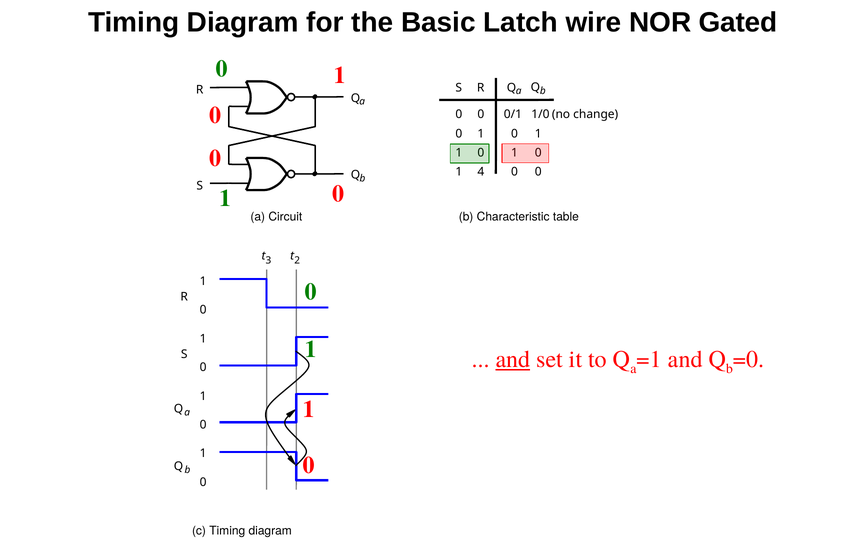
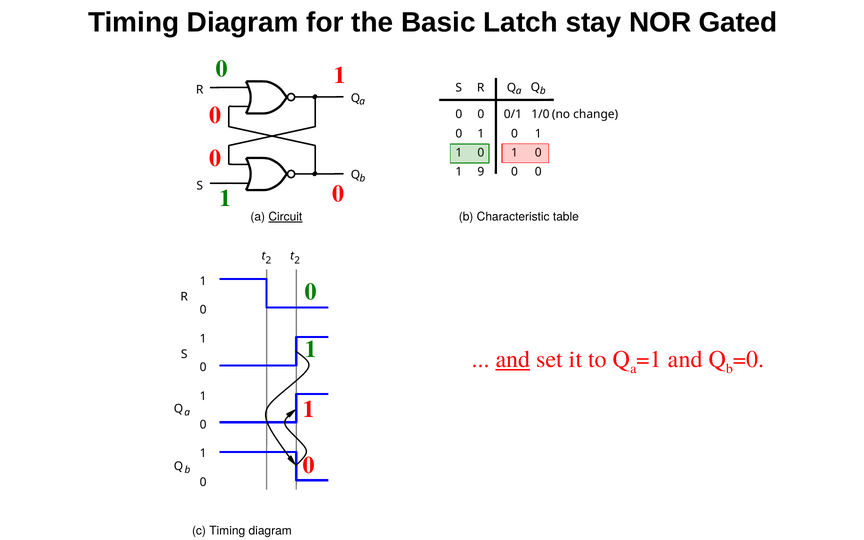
wire: wire -> stay
1 4: 4 -> 9
Circuit underline: none -> present
3 at (268, 261): 3 -> 2
